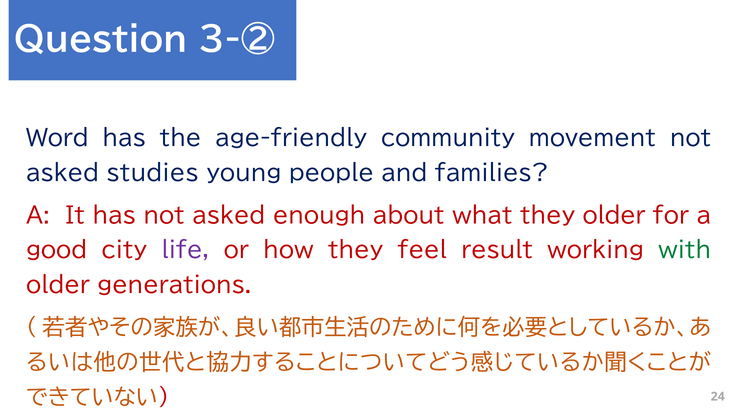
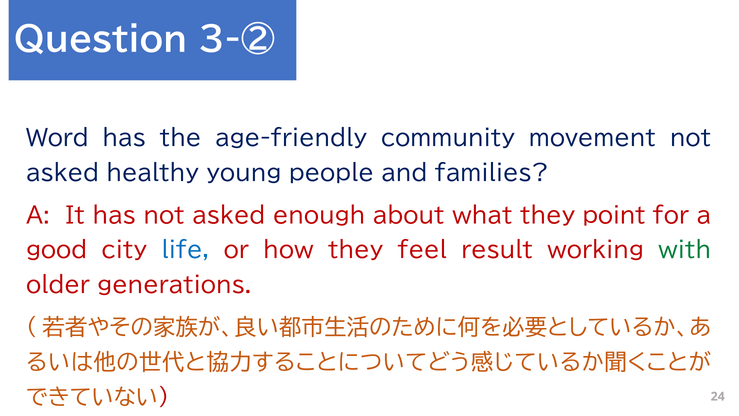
studies: studies -> healthy
they older: older -> point
life colour: purple -> blue
